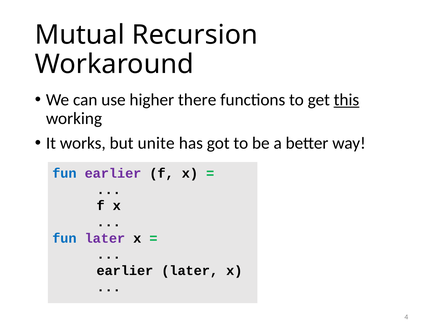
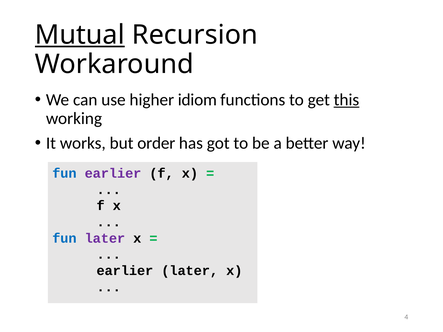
Mutual underline: none -> present
there: there -> idiom
unite: unite -> order
